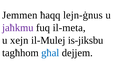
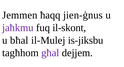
lejn-ġnus: lejn-ġnus -> jien-ġnus
il-meta: il-meta -> il-skont
xejn: xejn -> bħal
għal colour: blue -> purple
